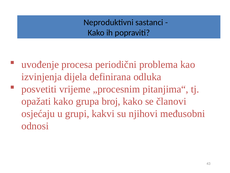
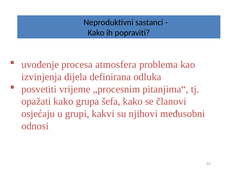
periodični: periodični -> atmosfera
broj: broj -> šefa
